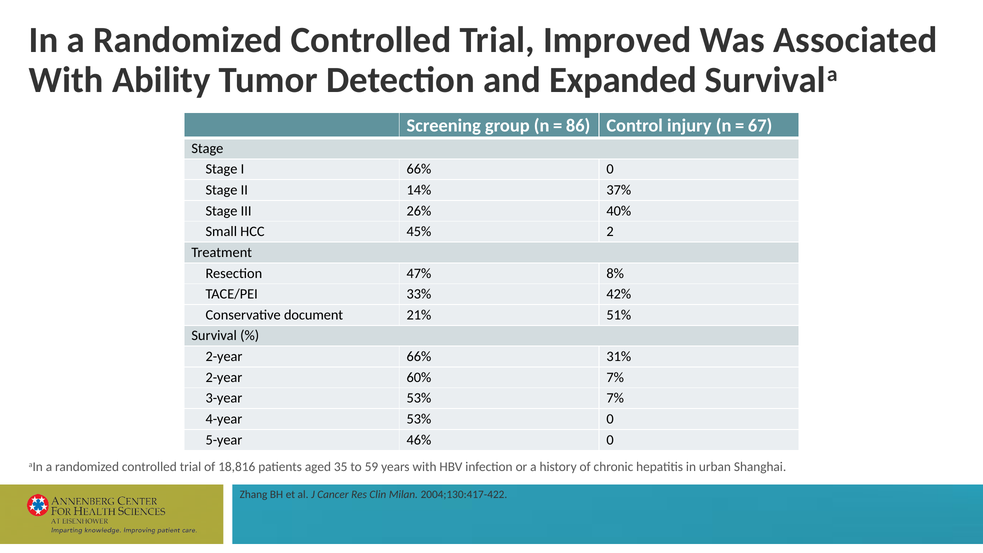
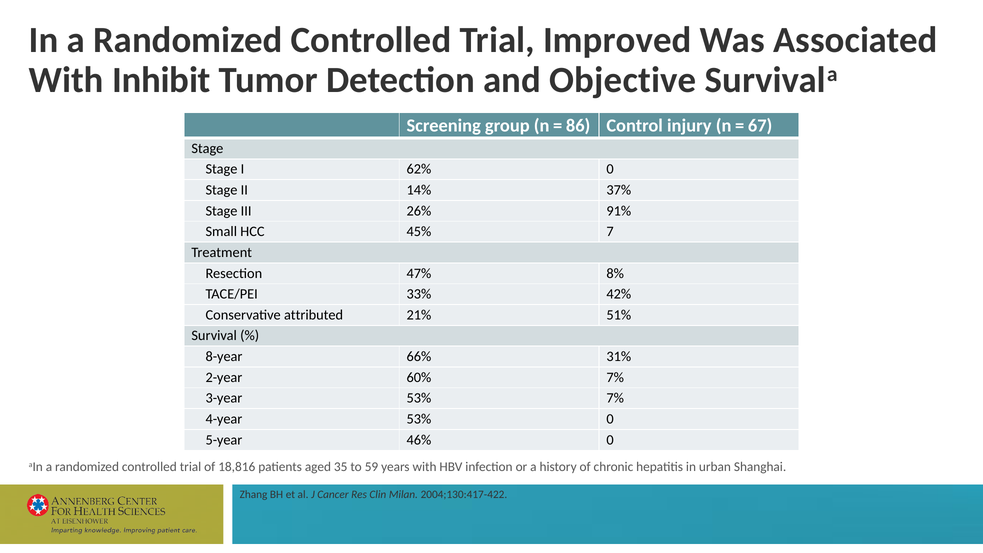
Ability: Ability -> Inhibit
Expanded: Expanded -> Objective
I 66%: 66% -> 62%
40%: 40% -> 91%
2: 2 -> 7
document: document -> attributed
2-year at (224, 356): 2-year -> 8-year
